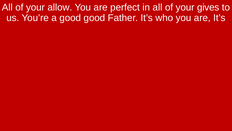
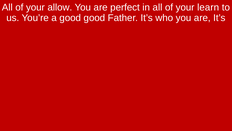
gives: gives -> learn
